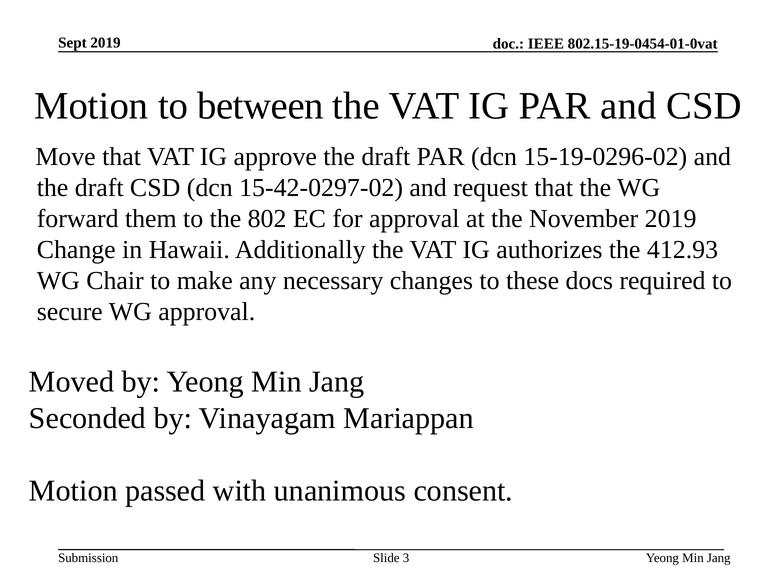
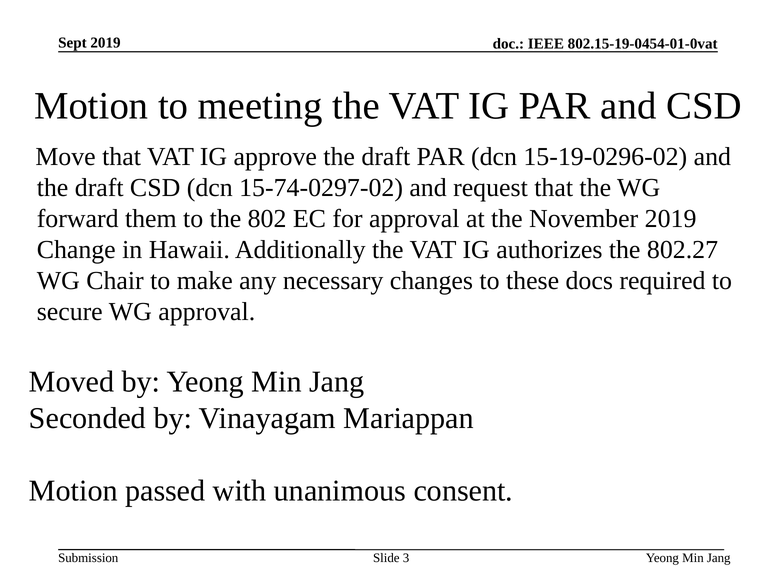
between: between -> meeting
15-42-0297-02: 15-42-0297-02 -> 15-74-0297-02
412.93: 412.93 -> 802.27
